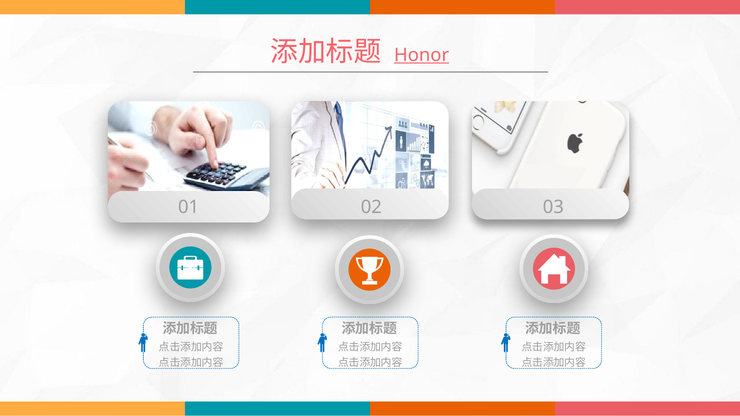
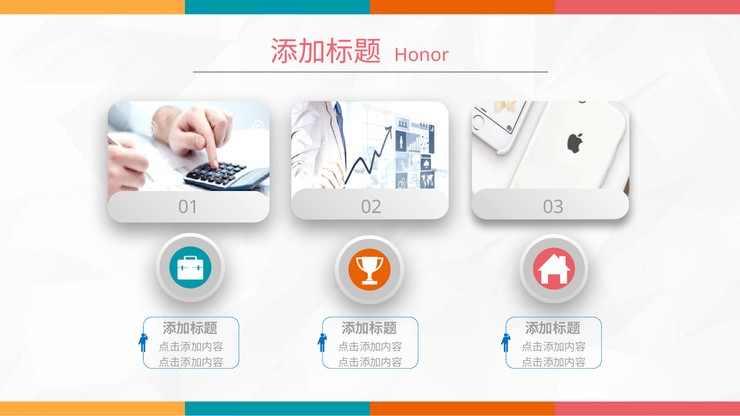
Honor underline: present -> none
